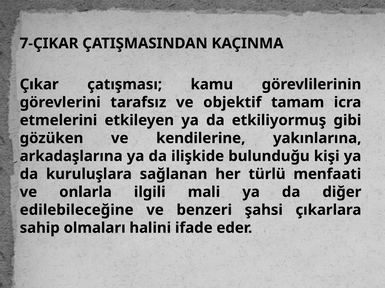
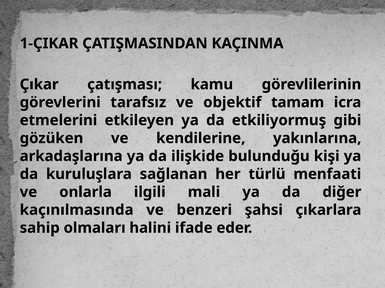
7-ÇIKAR: 7-ÇIKAR -> 1-ÇIKAR
edilebileceğine: edilebileceğine -> kaçınılmasında
